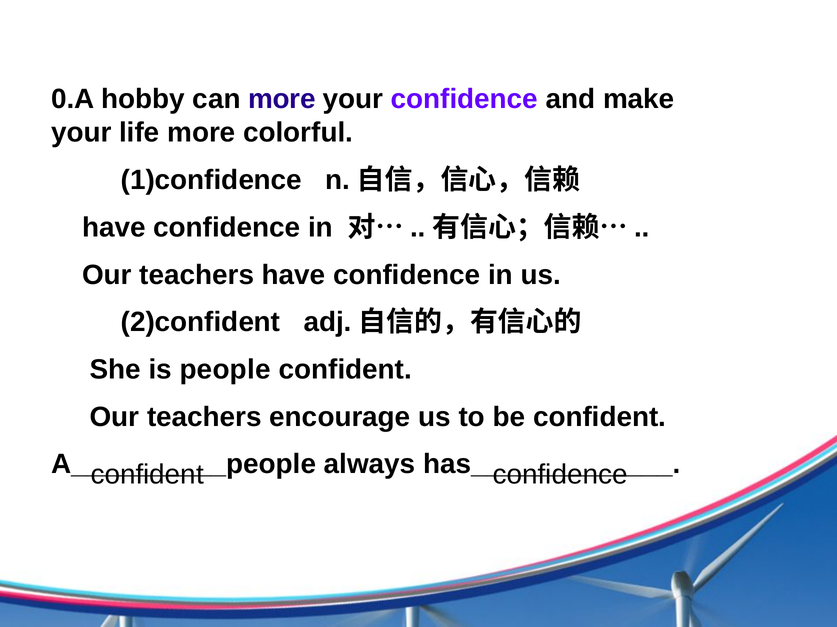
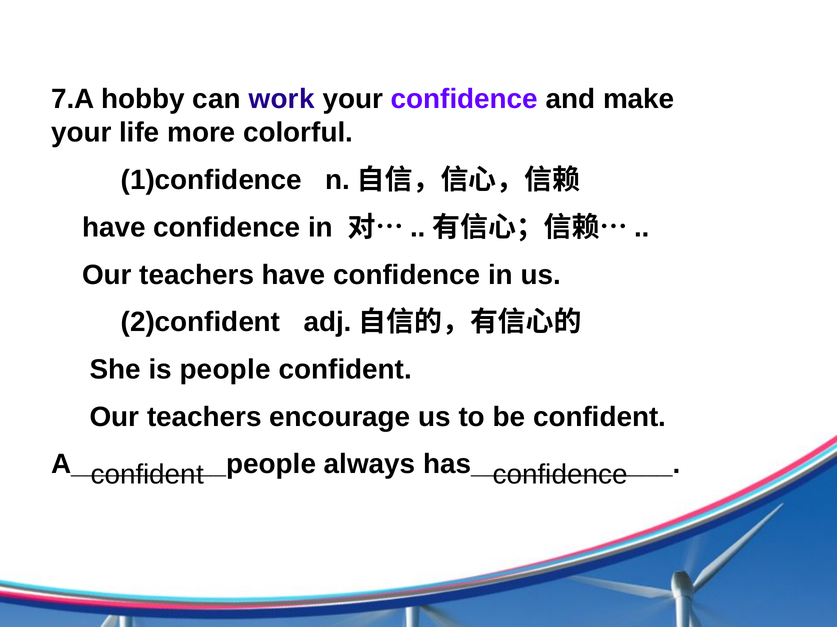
0.A: 0.A -> 7.A
can more: more -> work
